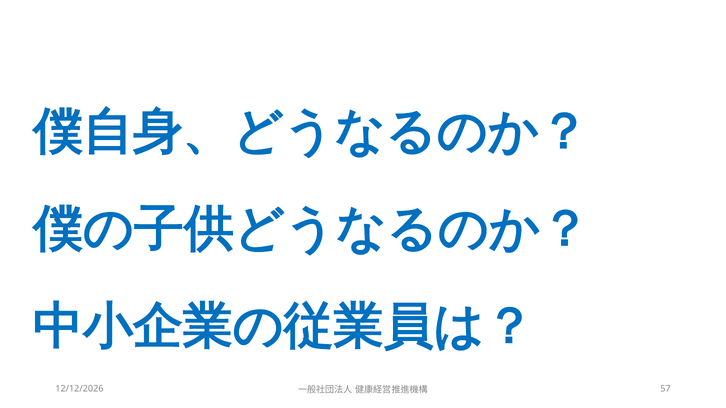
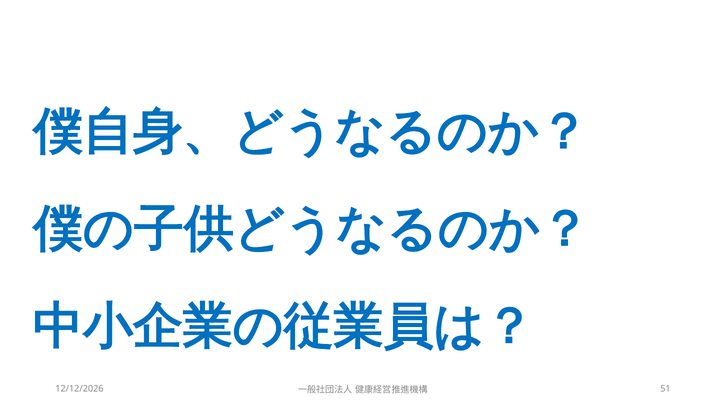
57: 57 -> 51
